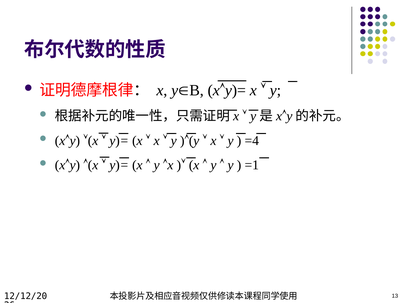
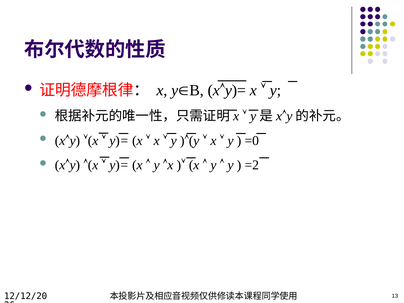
=4: =4 -> =0
=1: =1 -> =2
